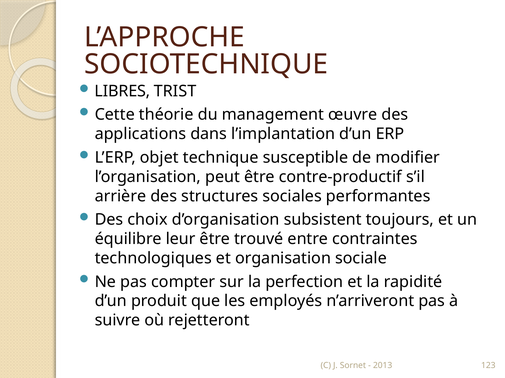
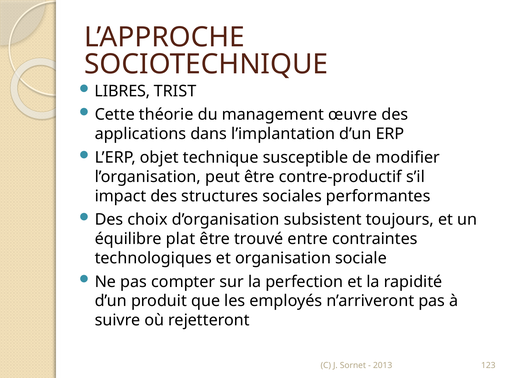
arrière: arrière -> impact
leur: leur -> plat
